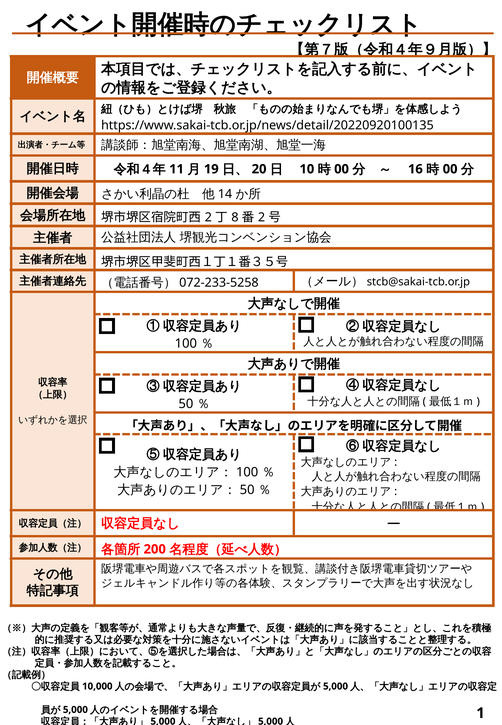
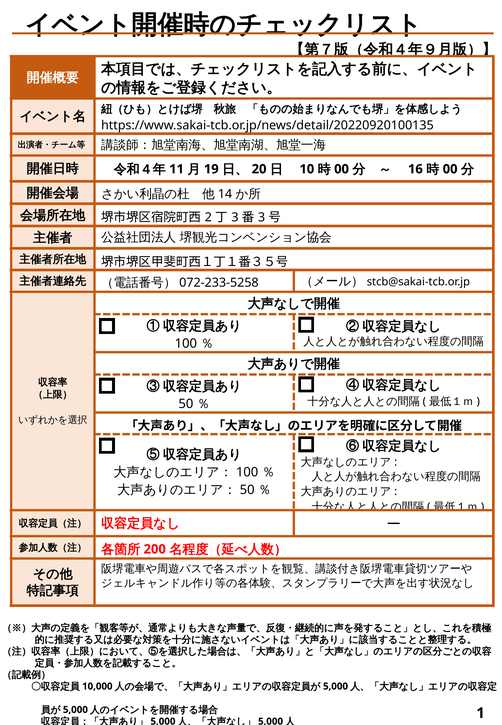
8 at (235, 217): 8 -> 3
2 at (262, 217): 2 -> 3
